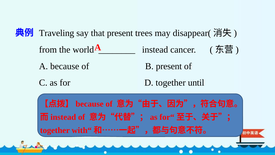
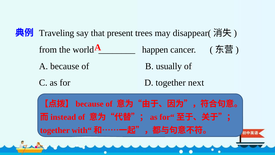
instead: instead -> happen
B present: present -> usually
until: until -> next
